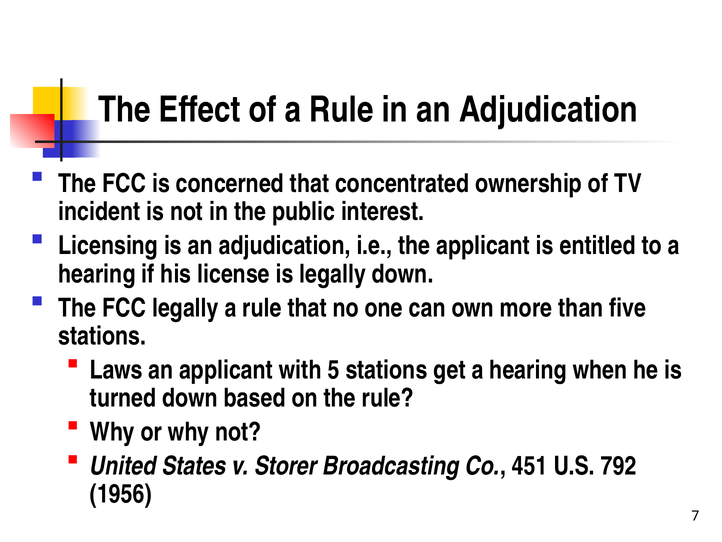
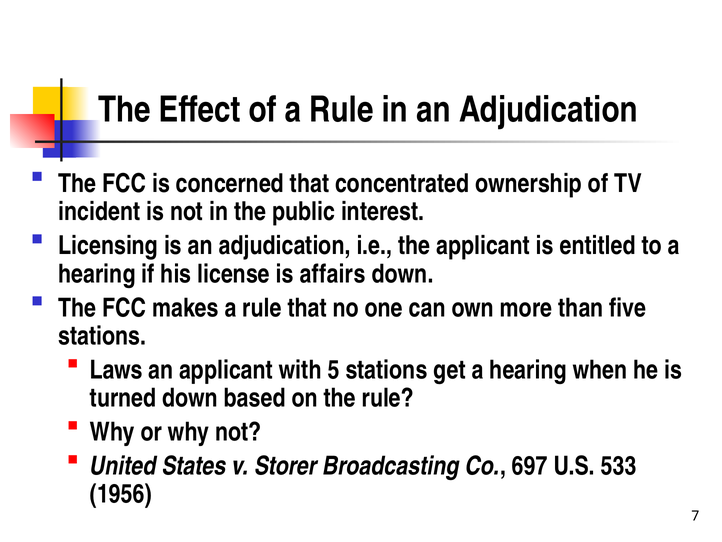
is legally: legally -> affairs
FCC legally: legally -> makes
451: 451 -> 697
792: 792 -> 533
